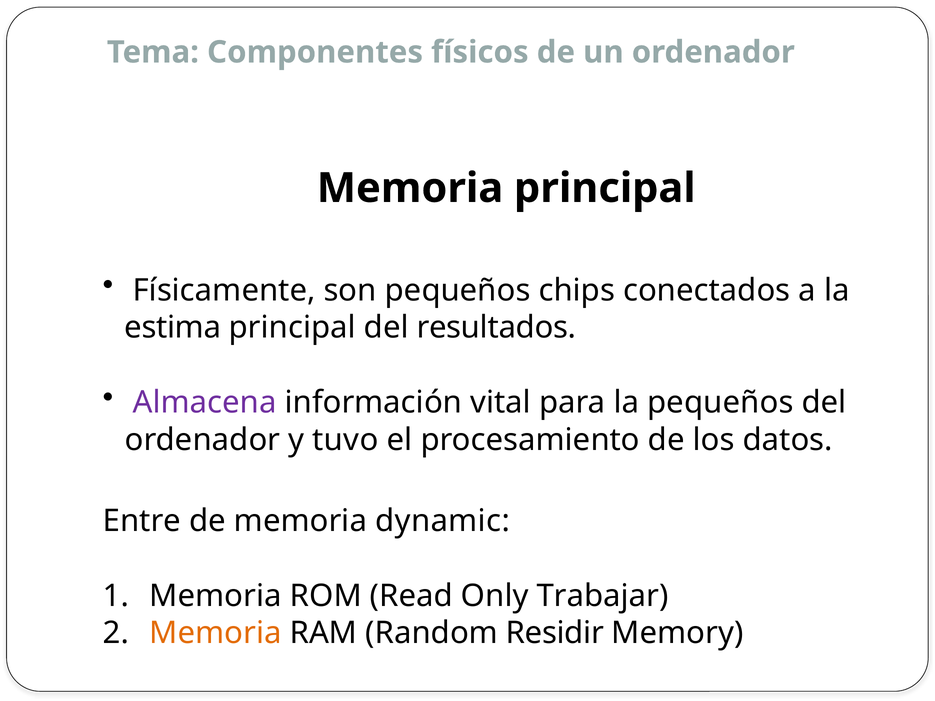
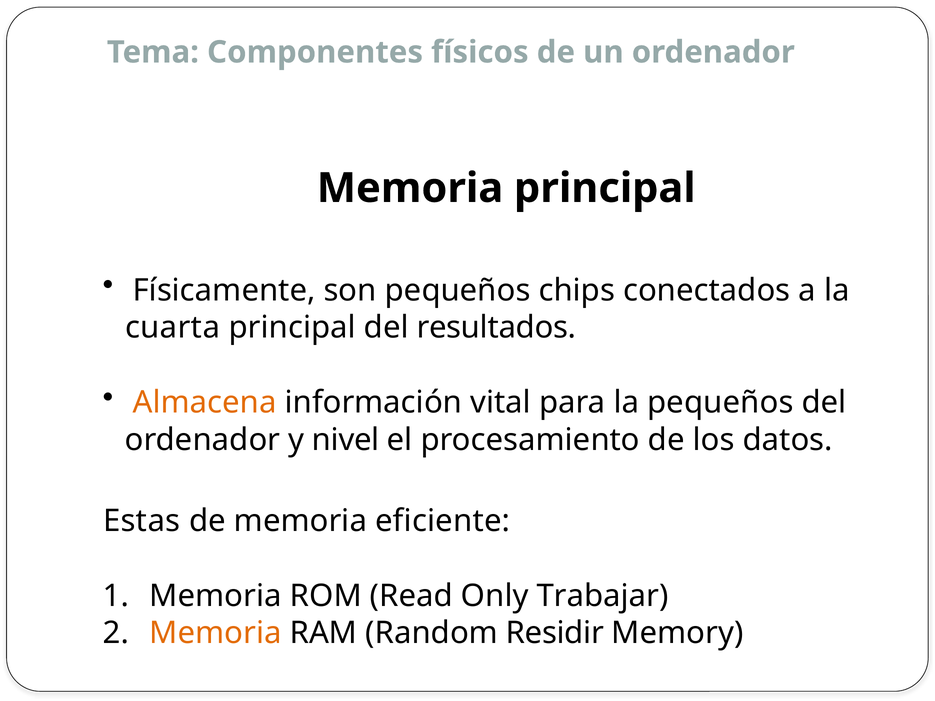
estima: estima -> cuarta
Almacena colour: purple -> orange
tuvo: tuvo -> nivel
Entre: Entre -> Estas
dynamic: dynamic -> eficiente
